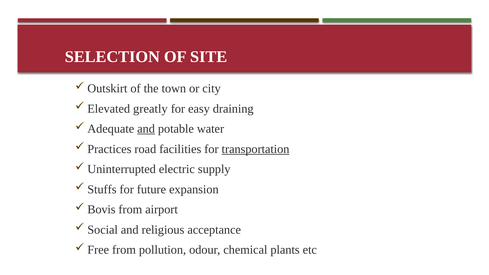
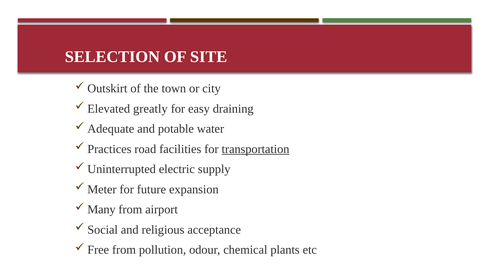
and at (146, 129) underline: present -> none
Stuffs: Stuffs -> Meter
Bovis: Bovis -> Many
